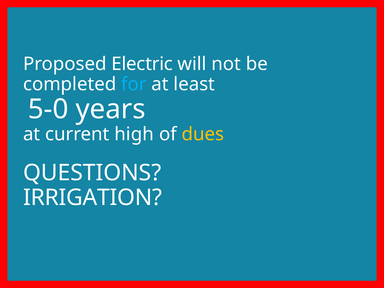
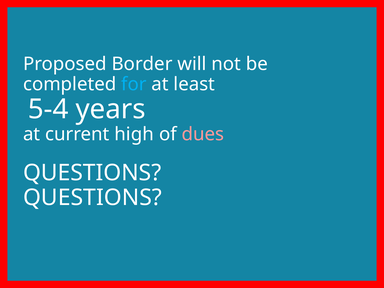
Electric: Electric -> Border
5-0: 5-0 -> 5-4
dues colour: yellow -> pink
IRRIGATION at (93, 198): IRRIGATION -> QUESTIONS
